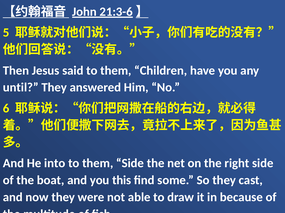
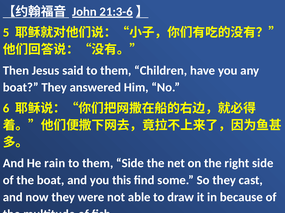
until at (21, 88): until -> boat
into: into -> rain
